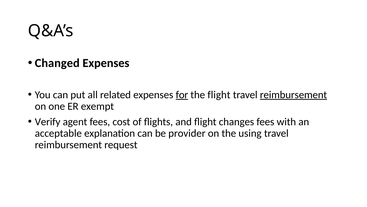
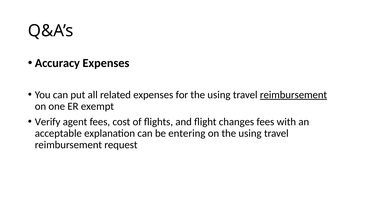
Changed: Changed -> Accuracy
for underline: present -> none
flight at (219, 94): flight -> using
provider: provider -> entering
